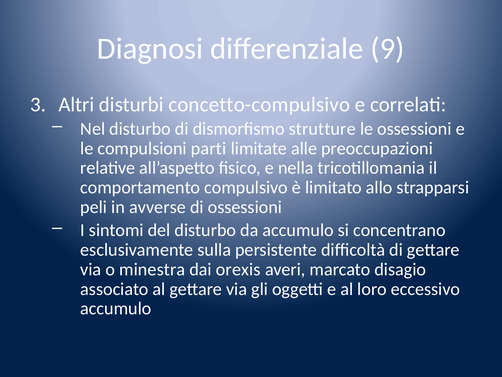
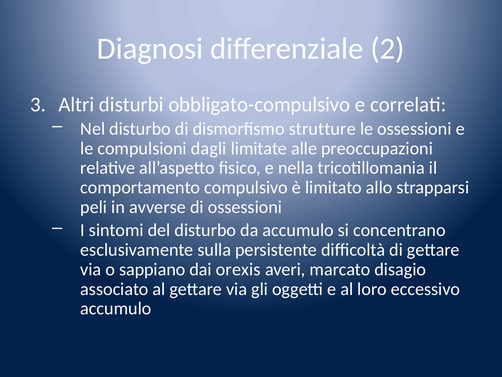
9: 9 -> 2
concetto-compulsivo: concetto-compulsivo -> obbligato-compulsivo
parti: parti -> dagli
minestra: minestra -> sappiano
